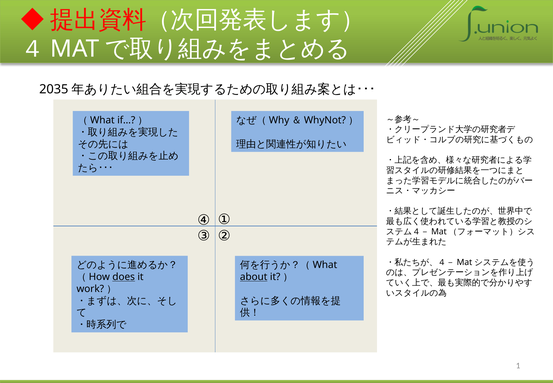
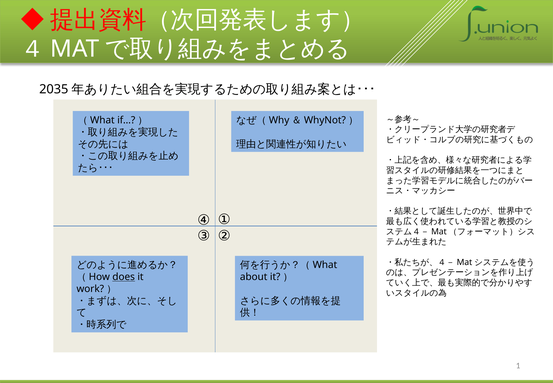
about underline: present -> none
